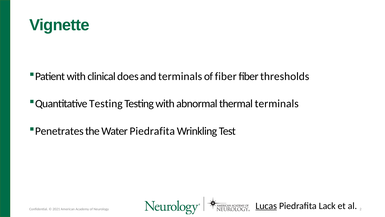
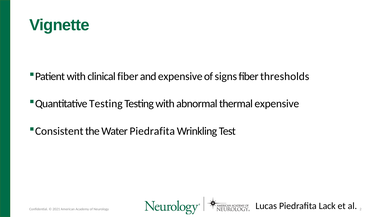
clinical does: does -> fiber
and terminals: terminals -> expensive
of fiber: fiber -> signs
thermal terminals: terminals -> expensive
Penetrates: Penetrates -> Consistent
Lucas underline: present -> none
